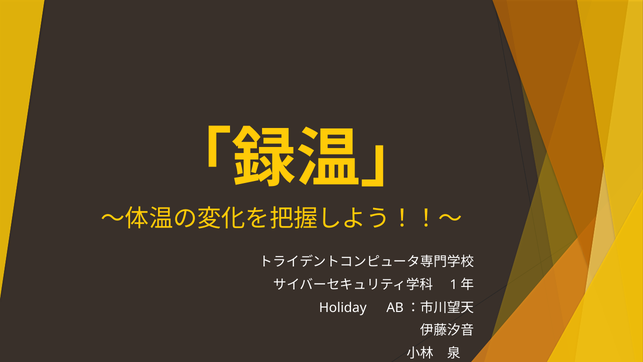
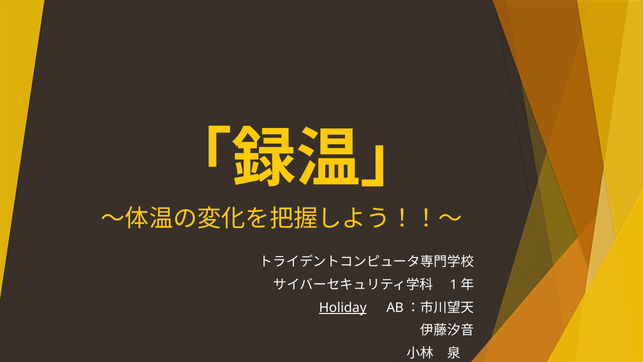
Holiday underline: none -> present
